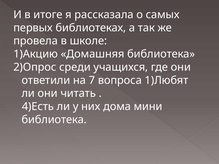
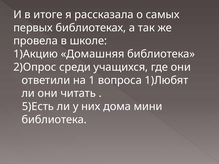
7: 7 -> 1
4)Есть: 4)Есть -> 5)Есть
